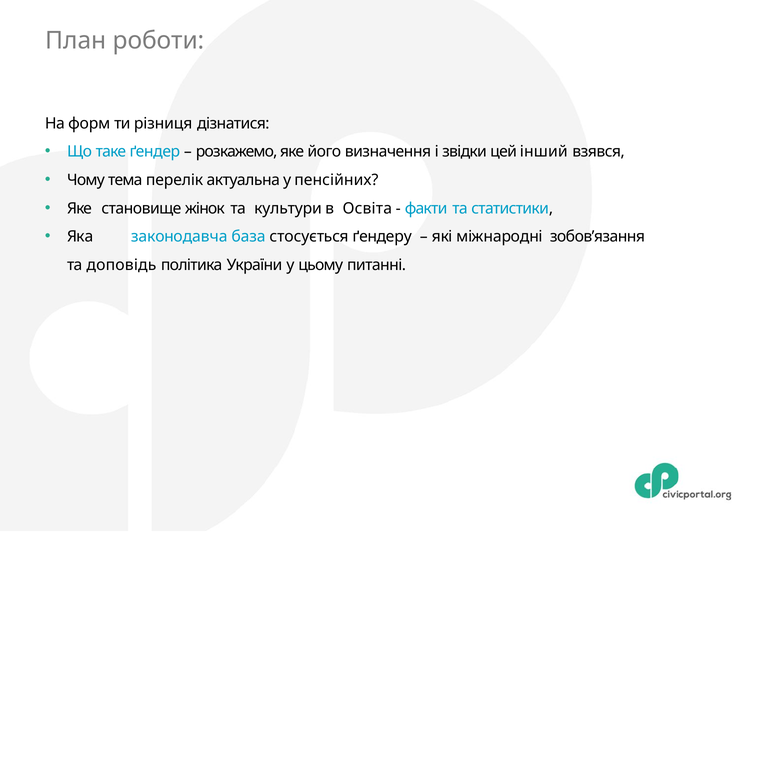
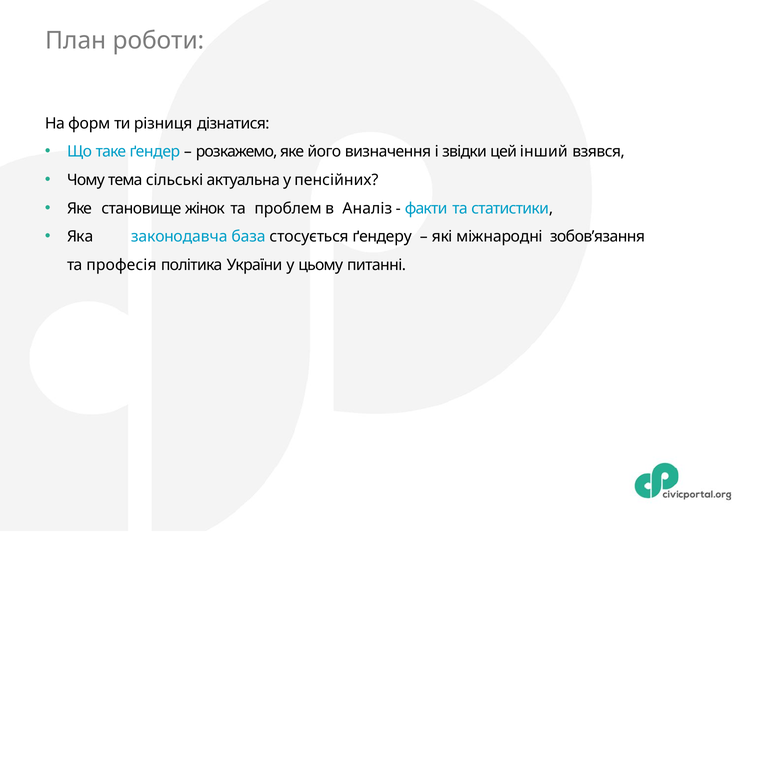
перелік: перелік -> сільські
культури: культури -> проблем
Освіта: Освіта -> Аналіз
доповідь: доповідь -> професія
